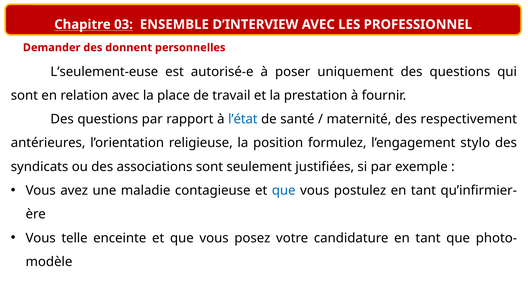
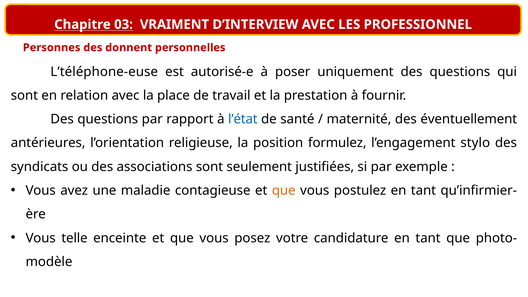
ENSEMBLE: ENSEMBLE -> VRAIMENT
Demander: Demander -> Personnes
L’seulement-euse: L’seulement-euse -> L’téléphone-euse
respectivement: respectivement -> éventuellement
que at (284, 190) colour: blue -> orange
